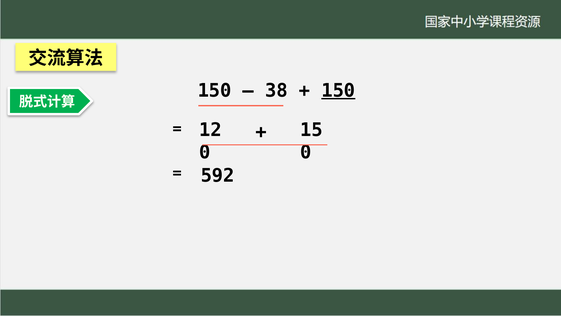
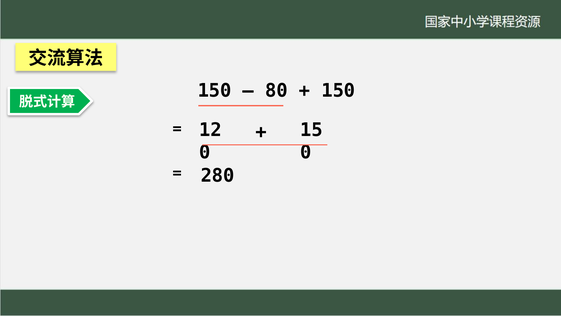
38: 38 -> 80
150 at (338, 90) underline: present -> none
592: 592 -> 280
